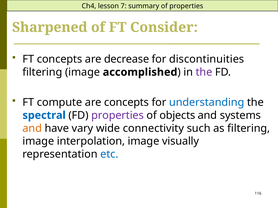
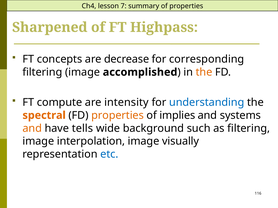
Consider: Consider -> Highpass
discontinuities: discontinuities -> corresponding
the at (204, 72) colour: purple -> orange
are concepts: concepts -> intensity
spectral colour: blue -> orange
properties at (118, 116) colour: purple -> orange
objects: objects -> implies
vary: vary -> tells
connectivity: connectivity -> background
